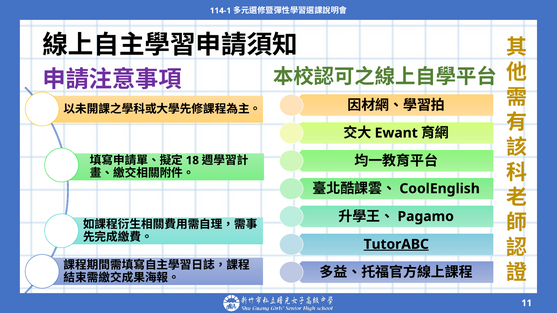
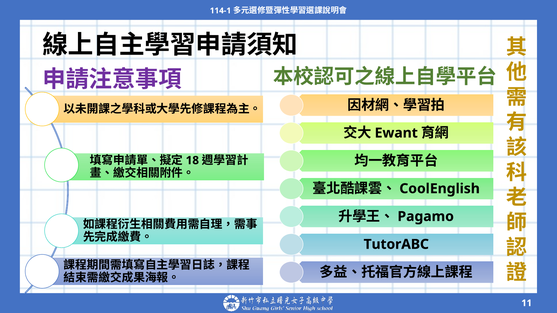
TutorABC underline: present -> none
